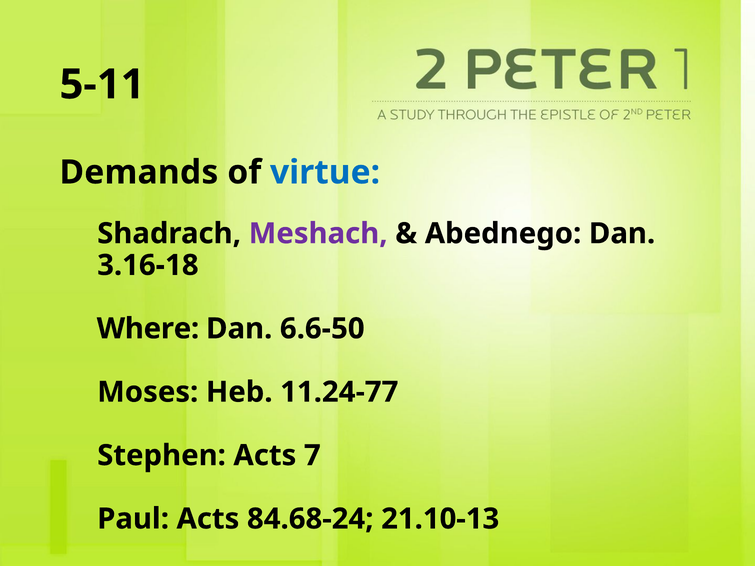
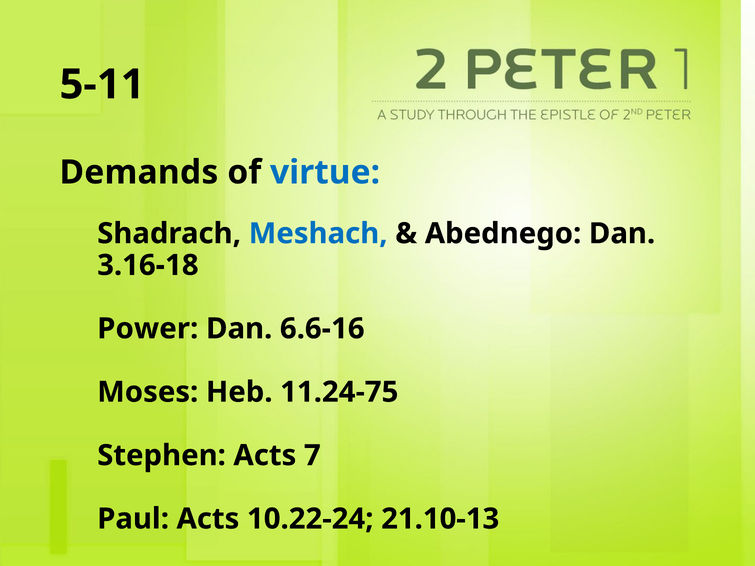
Meshach colour: purple -> blue
Where: Where -> Power
6.6-50: 6.6-50 -> 6.6-16
11.24-77: 11.24-77 -> 11.24-75
84.68-24: 84.68-24 -> 10.22-24
